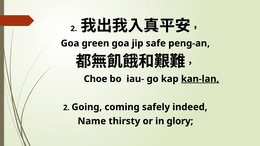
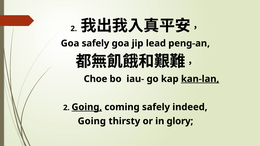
Goa green: green -> safely
safe: safe -> lead
Going at (87, 107) underline: none -> present
Name at (92, 121): Name -> Going
